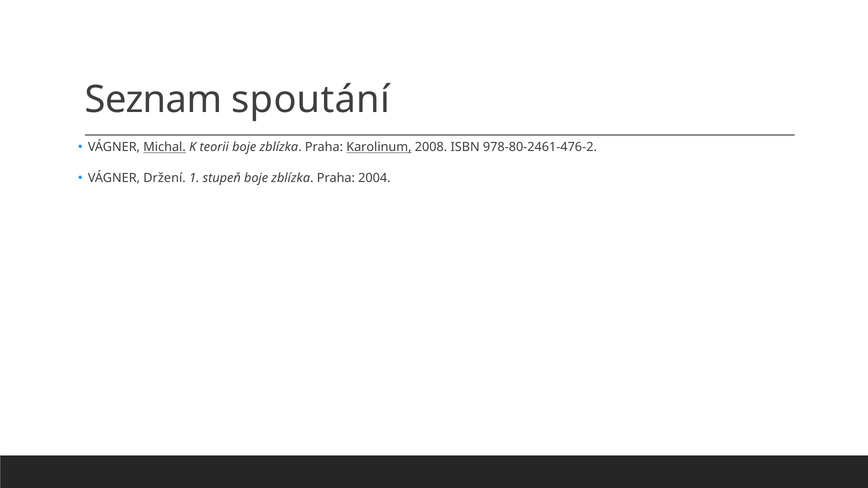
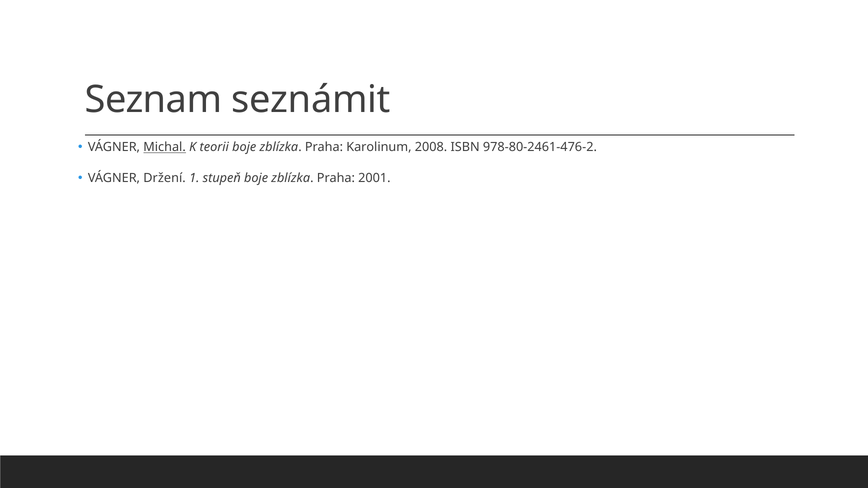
spoutání: spoutání -> seznámit
Karolinum underline: present -> none
2004: 2004 -> 2001
